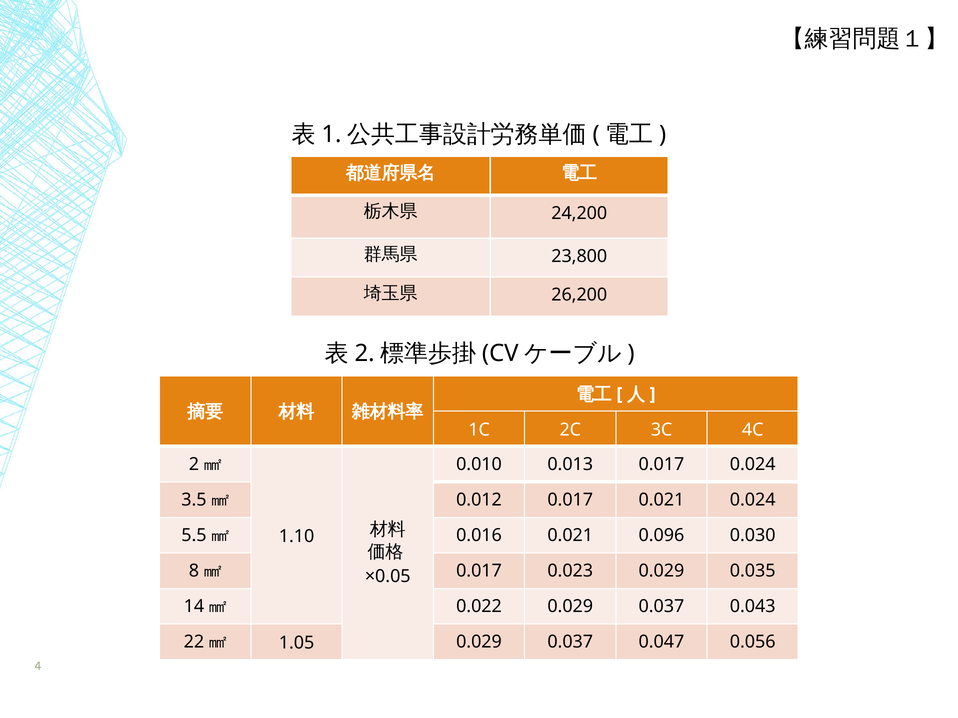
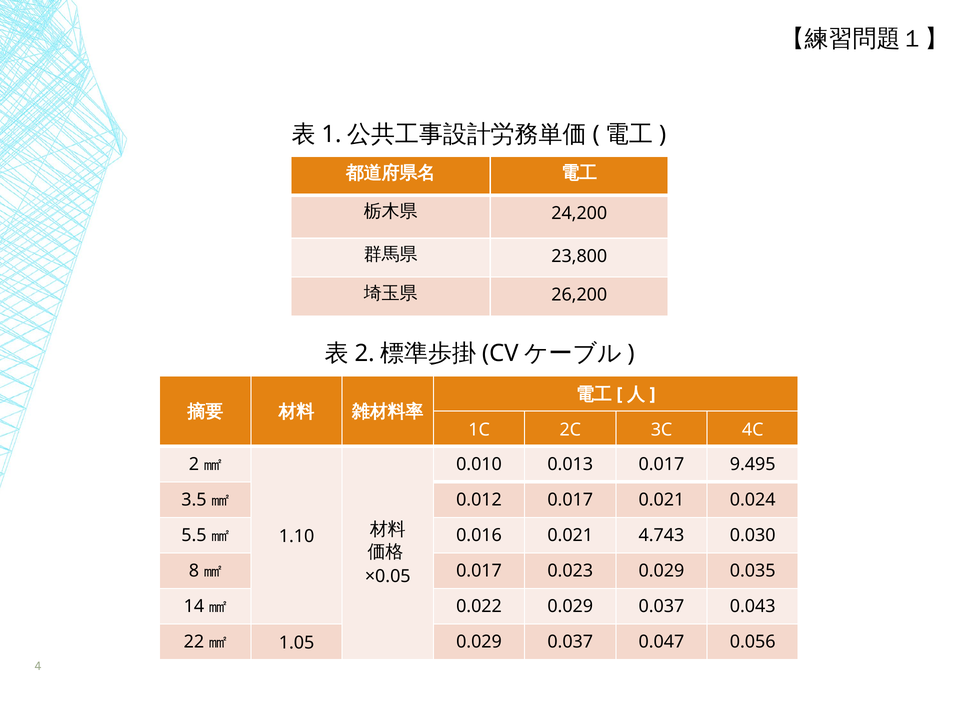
0.017 0.024: 0.024 -> 9.495
0.096: 0.096 -> 4.743
